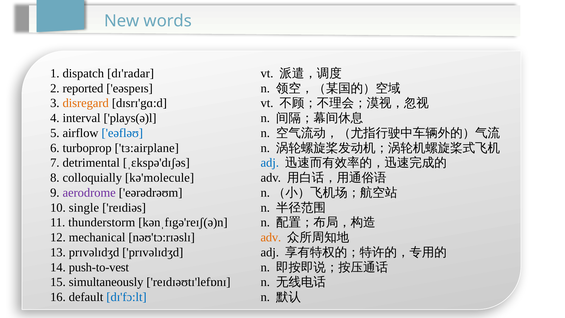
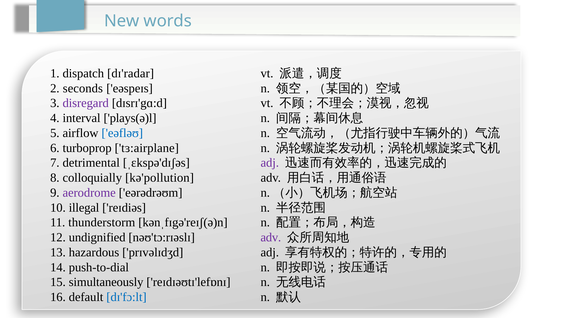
reported: reported -> seconds
disregard colour: orange -> purple
adj at (270, 163) colour: blue -> purple
kə'molecule: kə'molecule -> kə'pollution
single: single -> illegal
mechanical: mechanical -> undignified
adv at (271, 237) colour: orange -> purple
13 prɪvəlɪdʒd: prɪvəlɪdʒd -> hazardous
push-to-vest: push-to-vest -> push-to-dial
